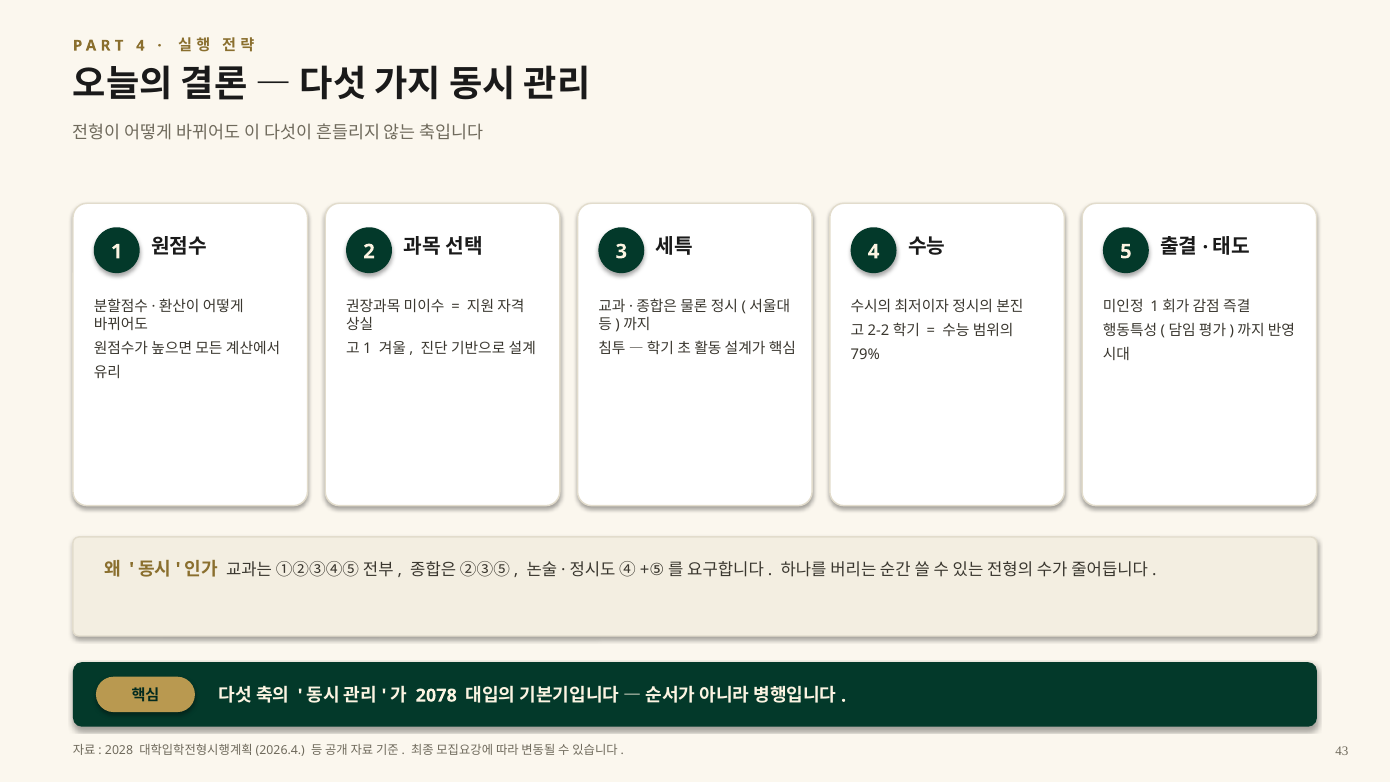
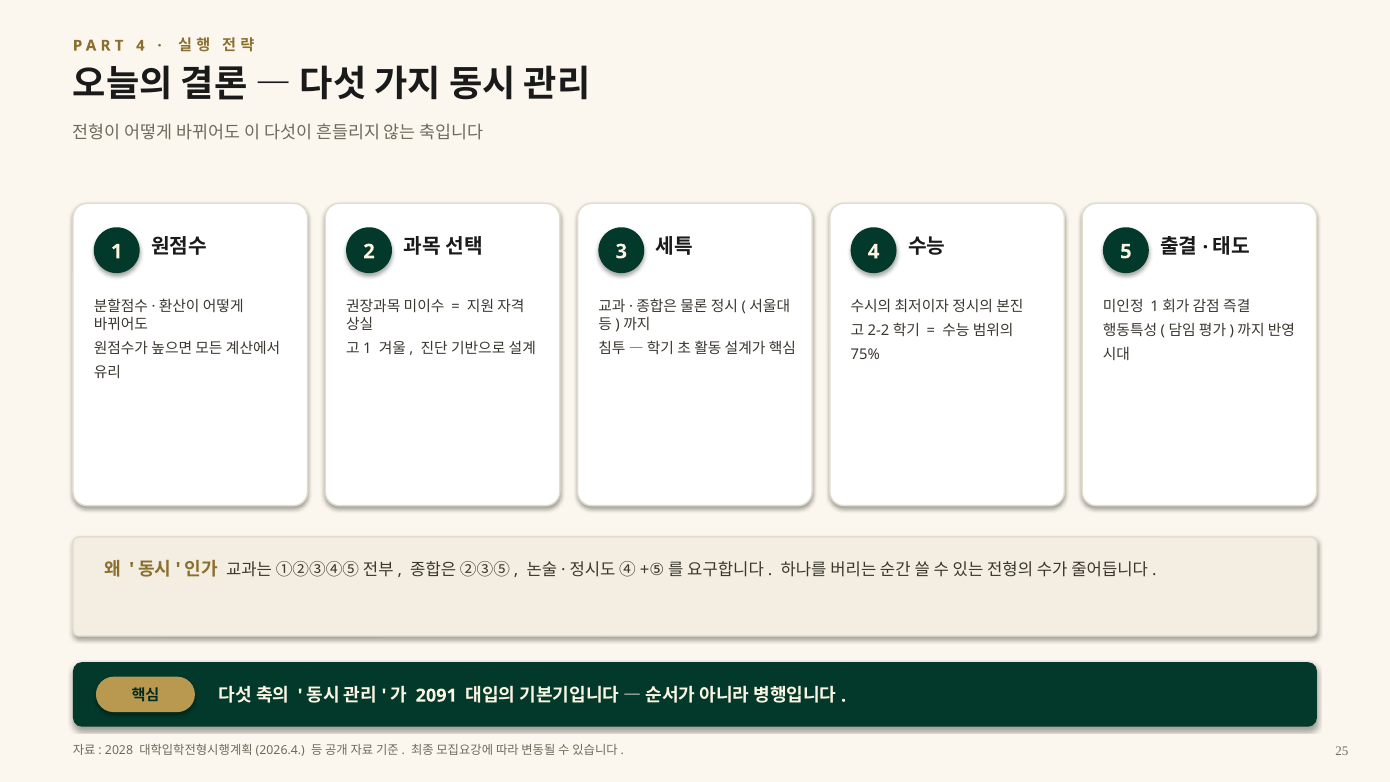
79%: 79% -> 75%
2078: 2078 -> 2091
43: 43 -> 25
